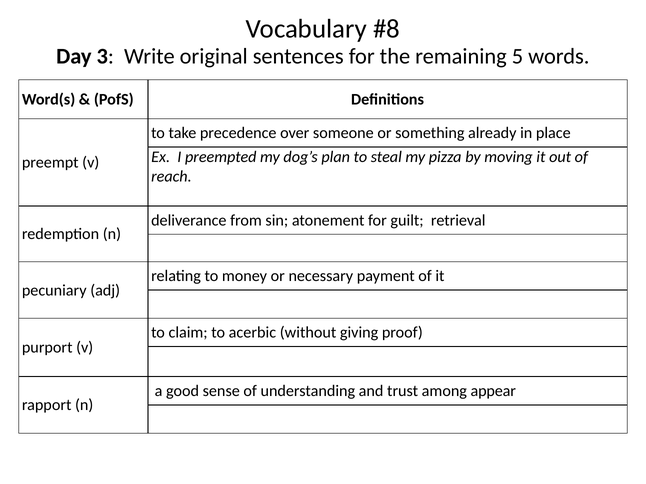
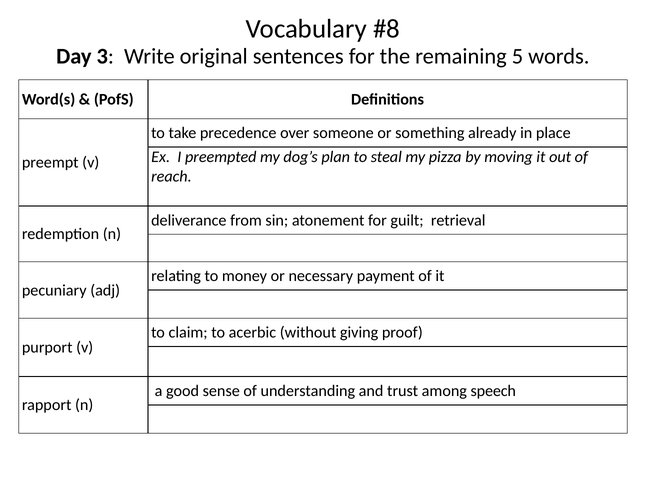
appear: appear -> speech
